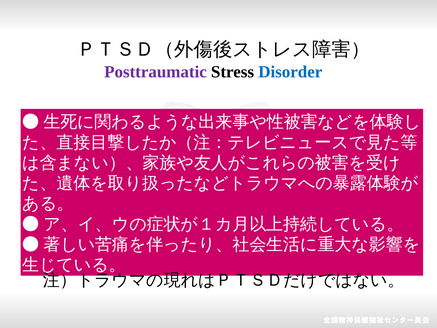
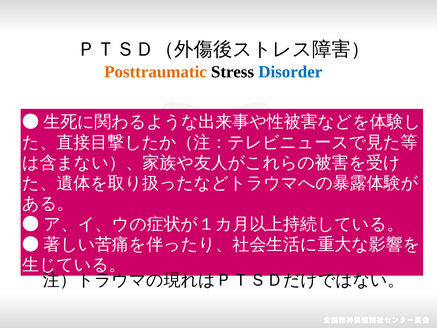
Posttraumatic colour: purple -> orange
